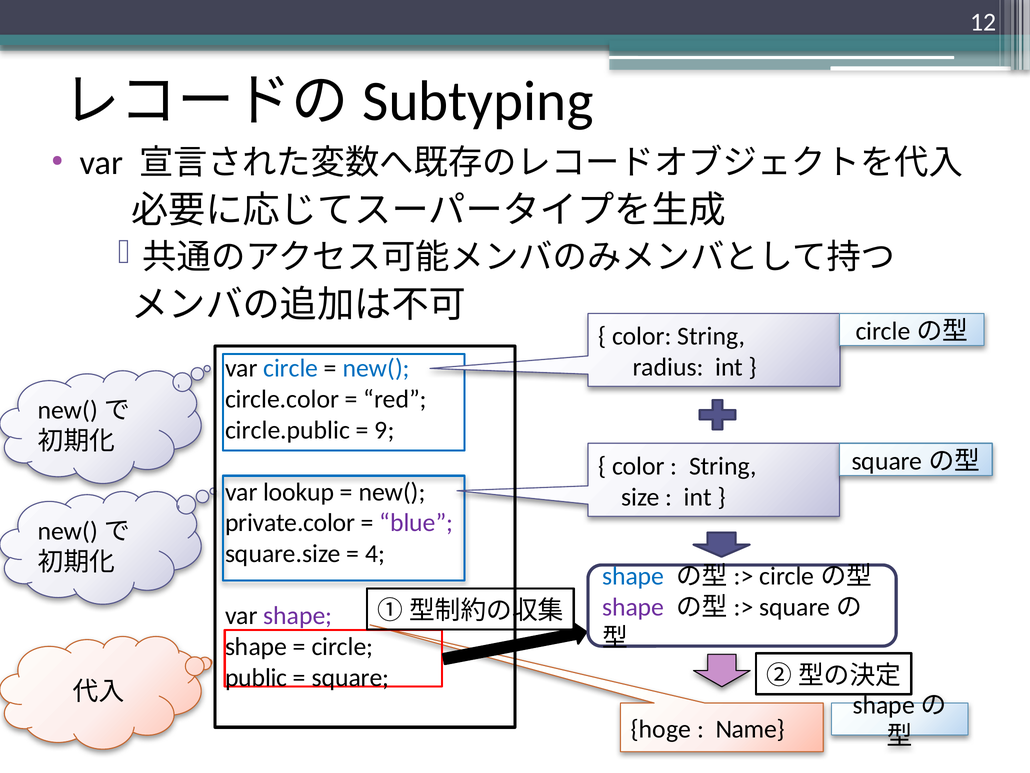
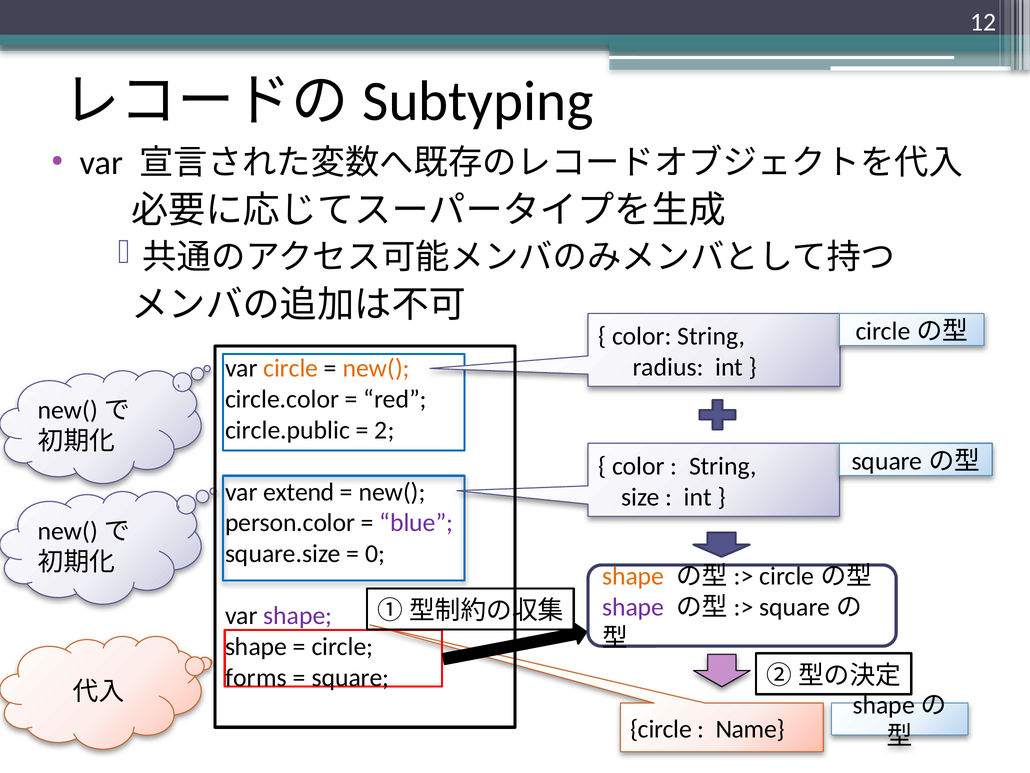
circle at (291, 368) colour: blue -> orange
new( at (376, 368) colour: blue -> orange
9: 9 -> 2
lookup: lookup -> extend
private.color: private.color -> person.color
4: 4 -> 0
shape at (633, 576) colour: blue -> orange
public: public -> forms
hoge at (661, 729): hoge -> circle
